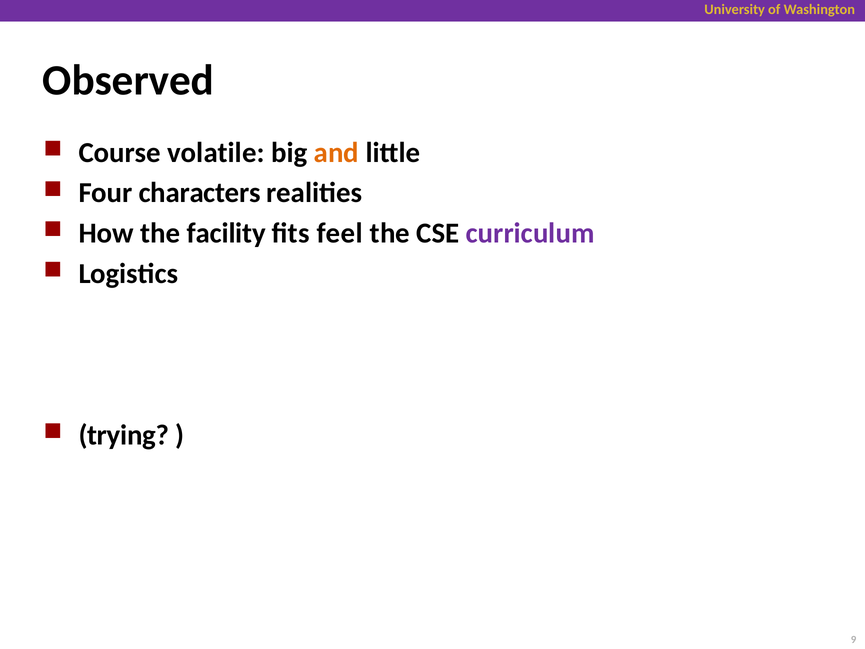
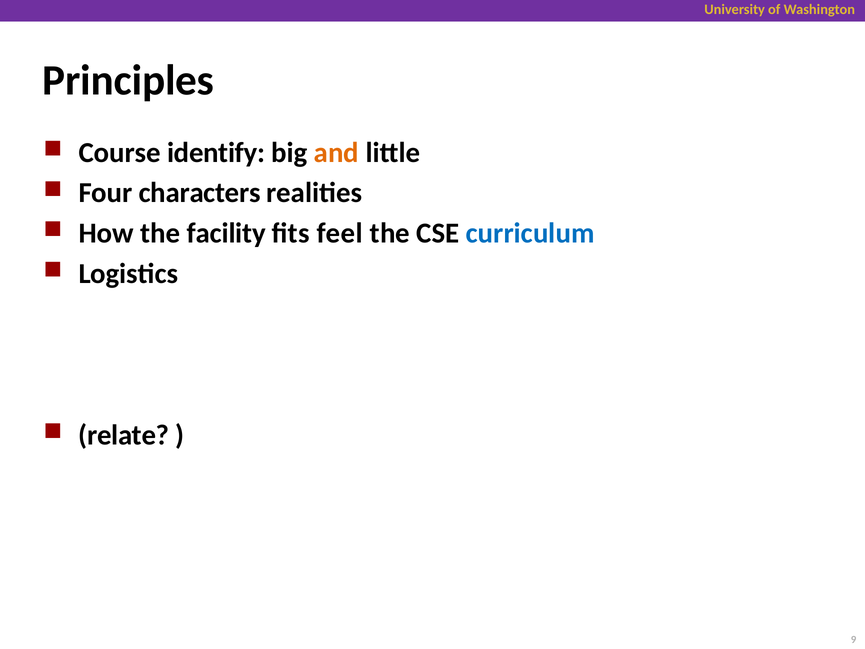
Observed: Observed -> Principles
volatile: volatile -> identify
curriculum colour: purple -> blue
trying: trying -> relate
